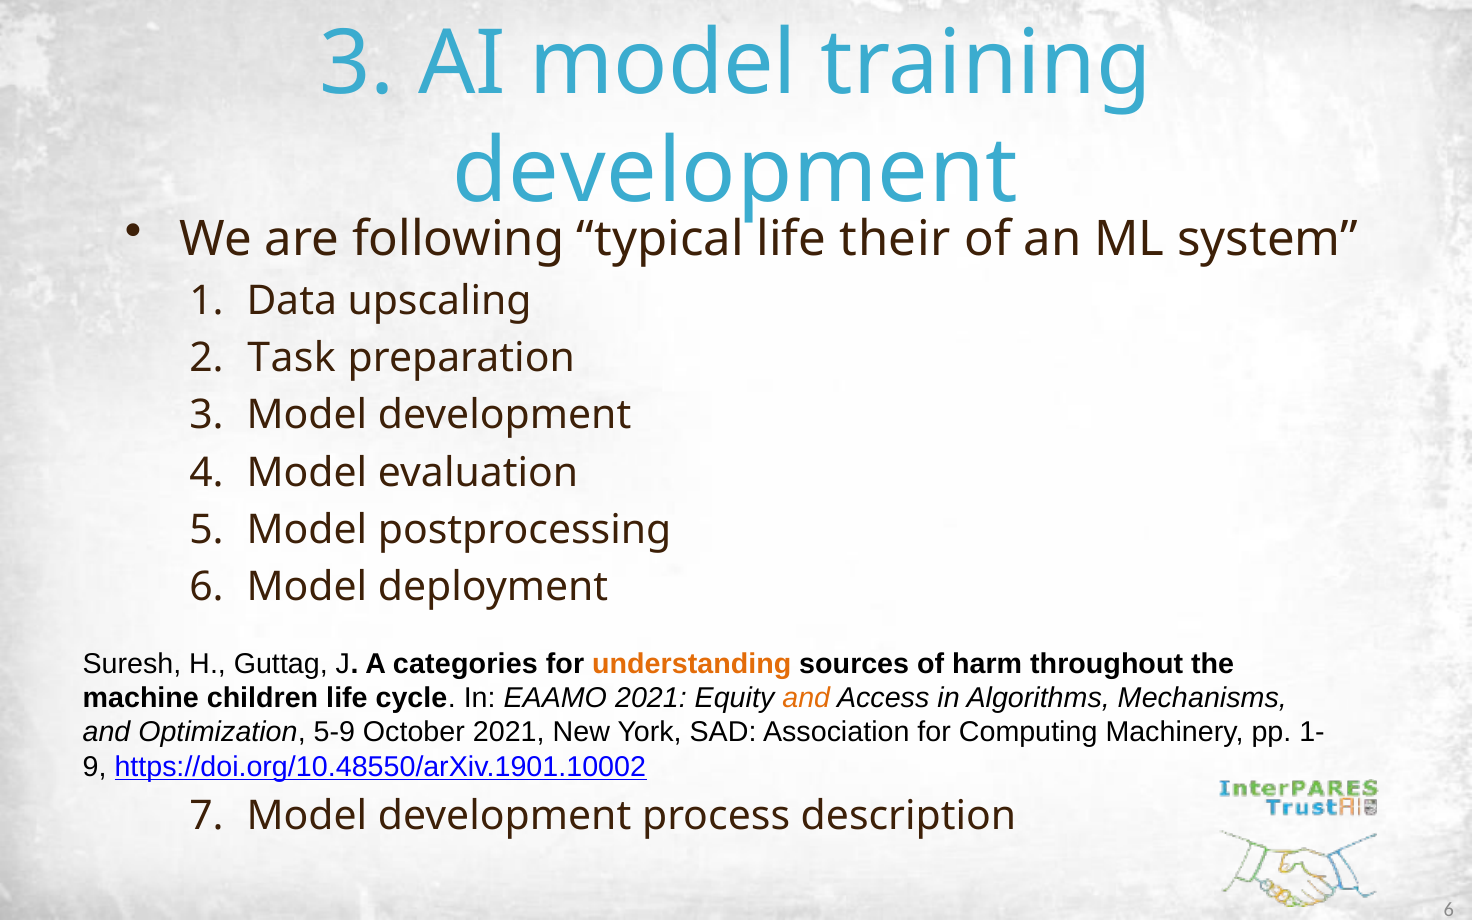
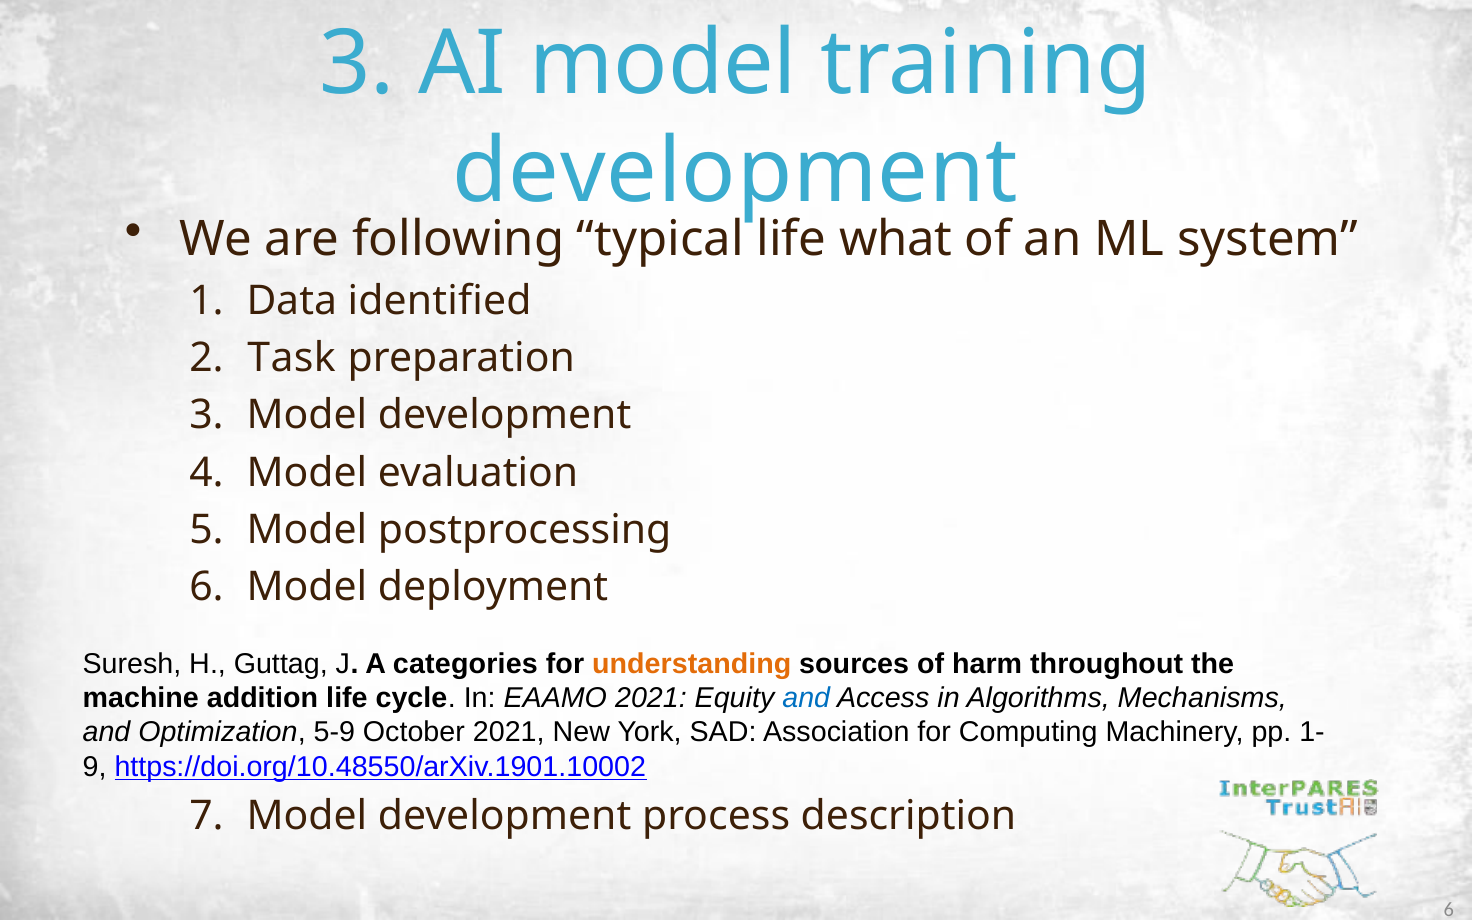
their: their -> what
upscaling: upscaling -> identified
children: children -> addition
and at (806, 698) colour: orange -> blue
